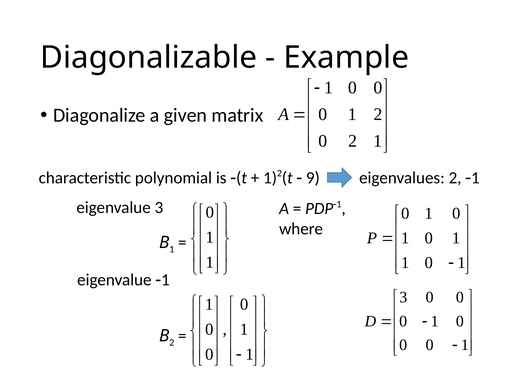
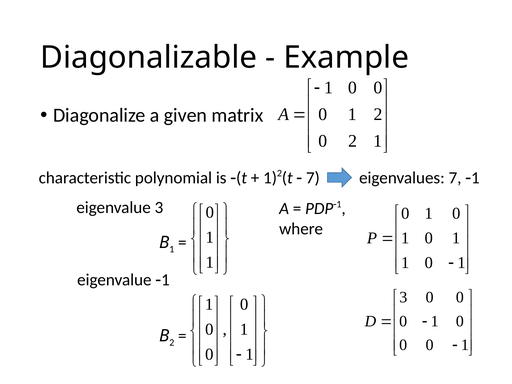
9 at (313, 178): 9 -> 7
eigenvalues 2: 2 -> 7
